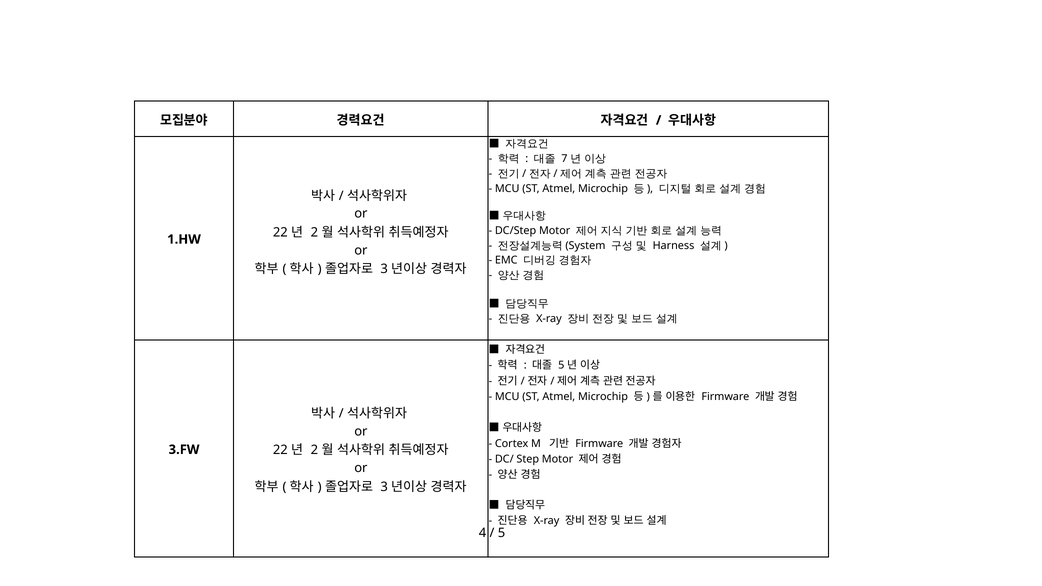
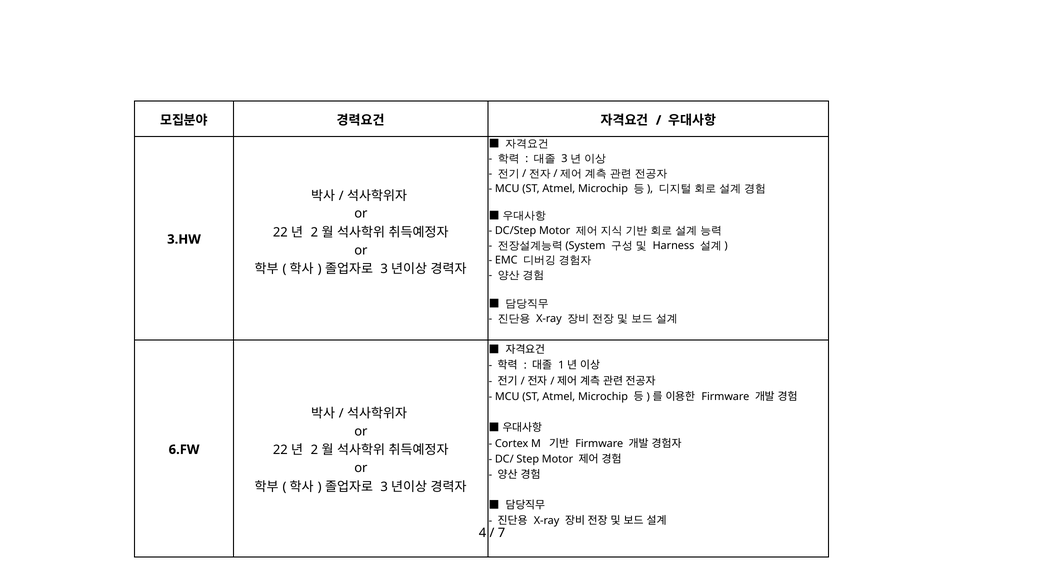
7 at (564, 159): 7 -> 3
1.HW: 1.HW -> 3.HW
5 at (561, 365): 5 -> 1
3.FW: 3.FW -> 6.FW
5 at (501, 533): 5 -> 7
